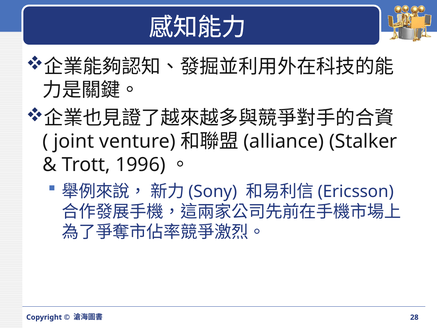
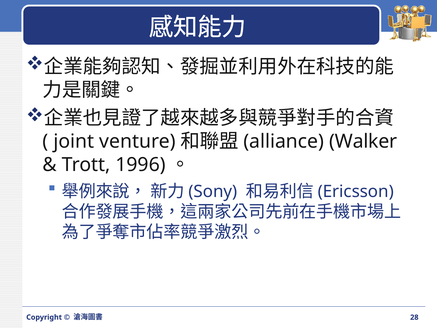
Stalker: Stalker -> Walker
